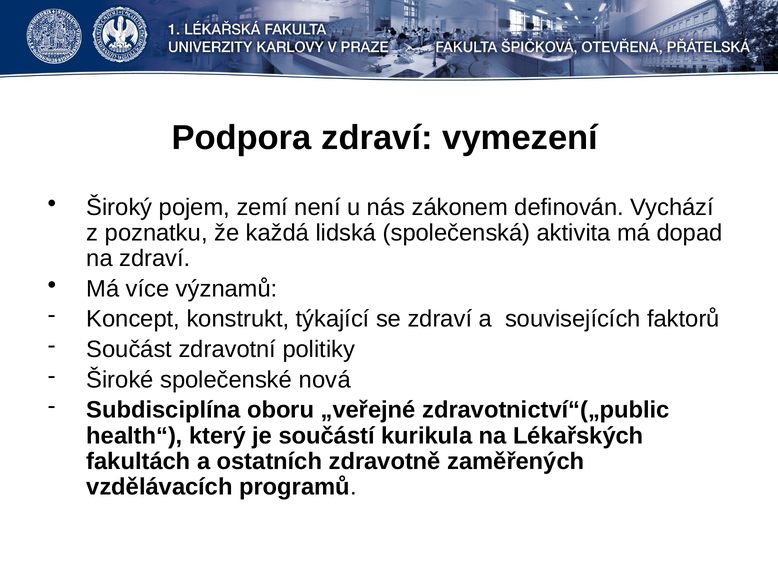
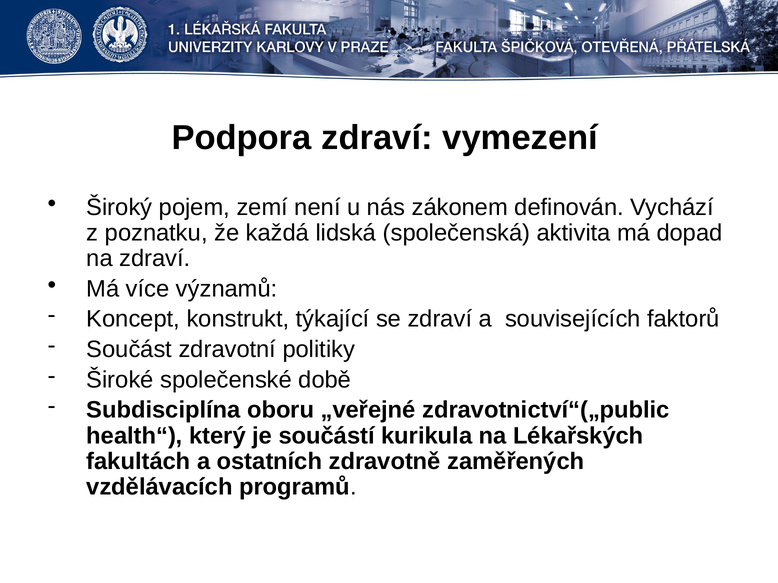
nová: nová -> době
